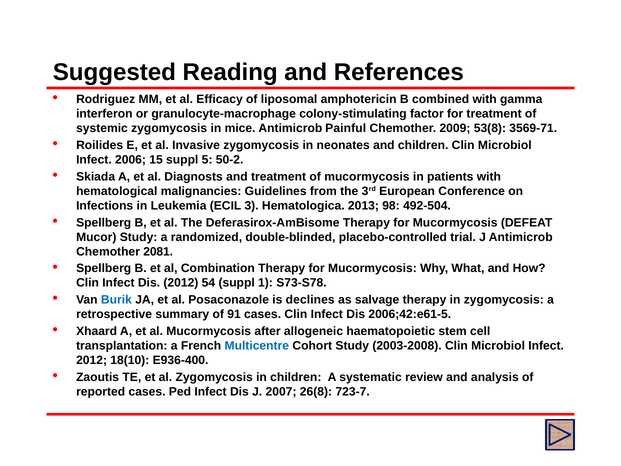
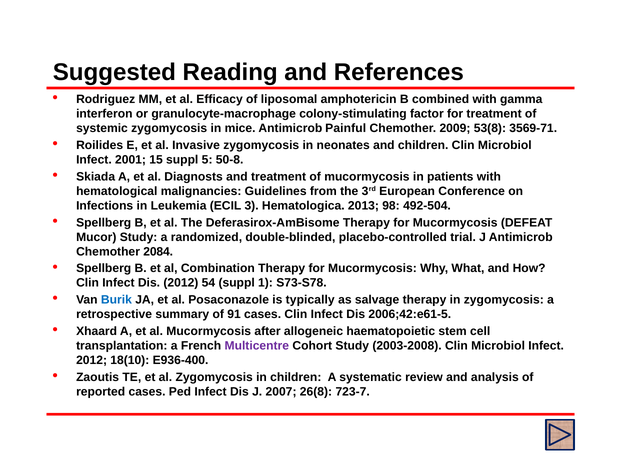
2006: 2006 -> 2001
50-2: 50-2 -> 50-8
2081: 2081 -> 2084
declines: declines -> typically
Multicentre colour: blue -> purple
